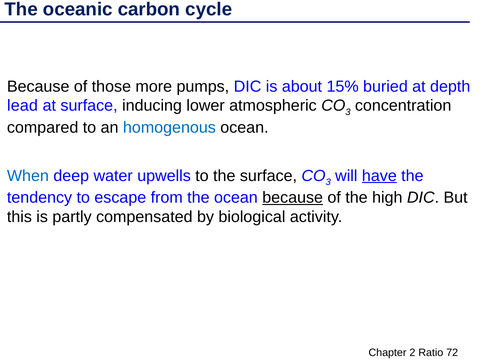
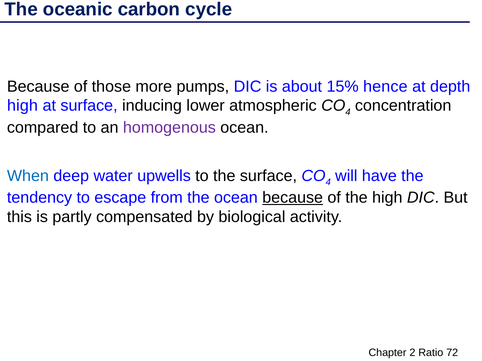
buried: buried -> hence
lead at (22, 106): lead -> high
3 at (348, 112): 3 -> 4
homogenous colour: blue -> purple
3 at (328, 182): 3 -> 4
have underline: present -> none
